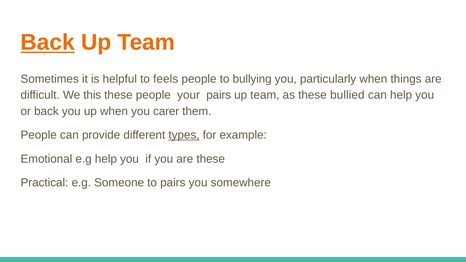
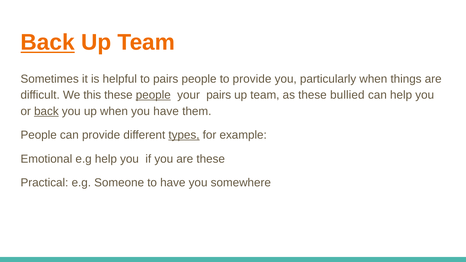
to feels: feels -> pairs
to bullying: bullying -> provide
people at (153, 95) underline: none -> present
back at (46, 111) underline: none -> present
you carer: carer -> have
to pairs: pairs -> have
